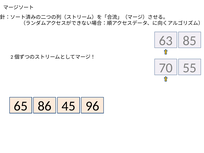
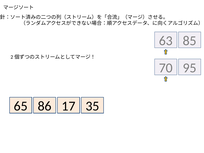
55: 55 -> 95
45: 45 -> 17
96: 96 -> 35
